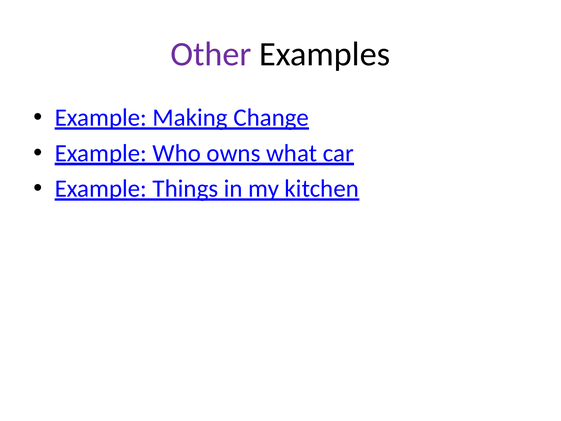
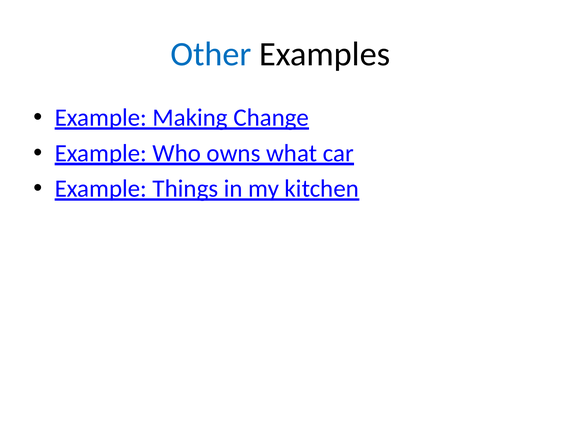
Other colour: purple -> blue
